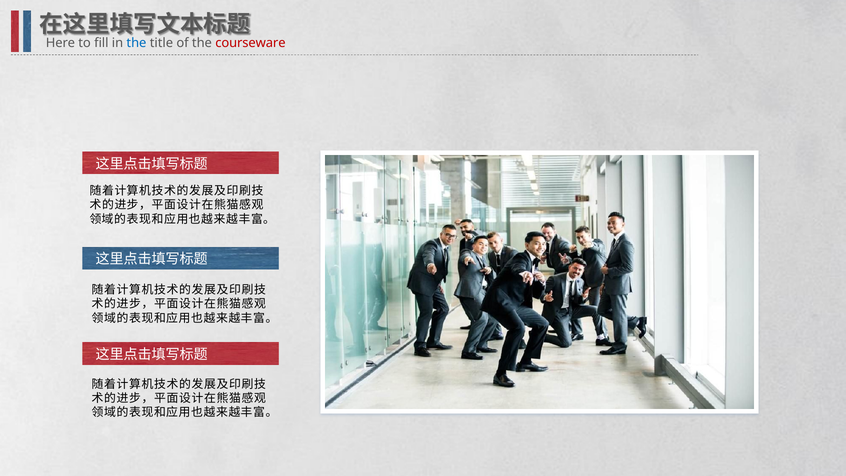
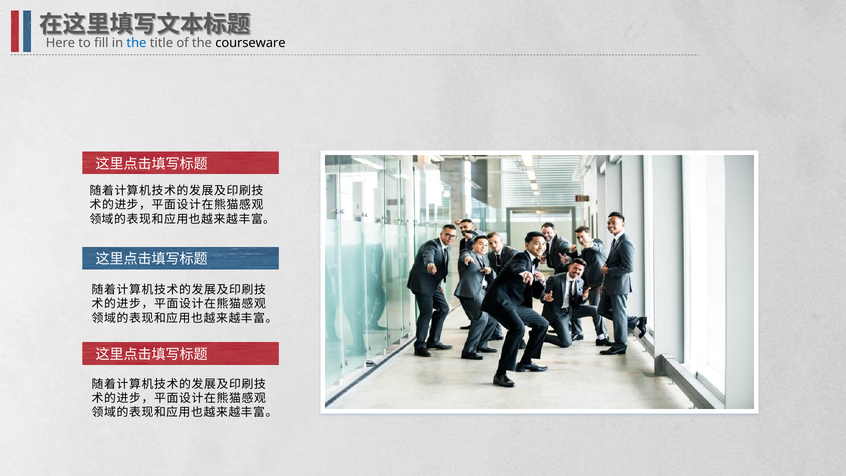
courseware colour: red -> black
